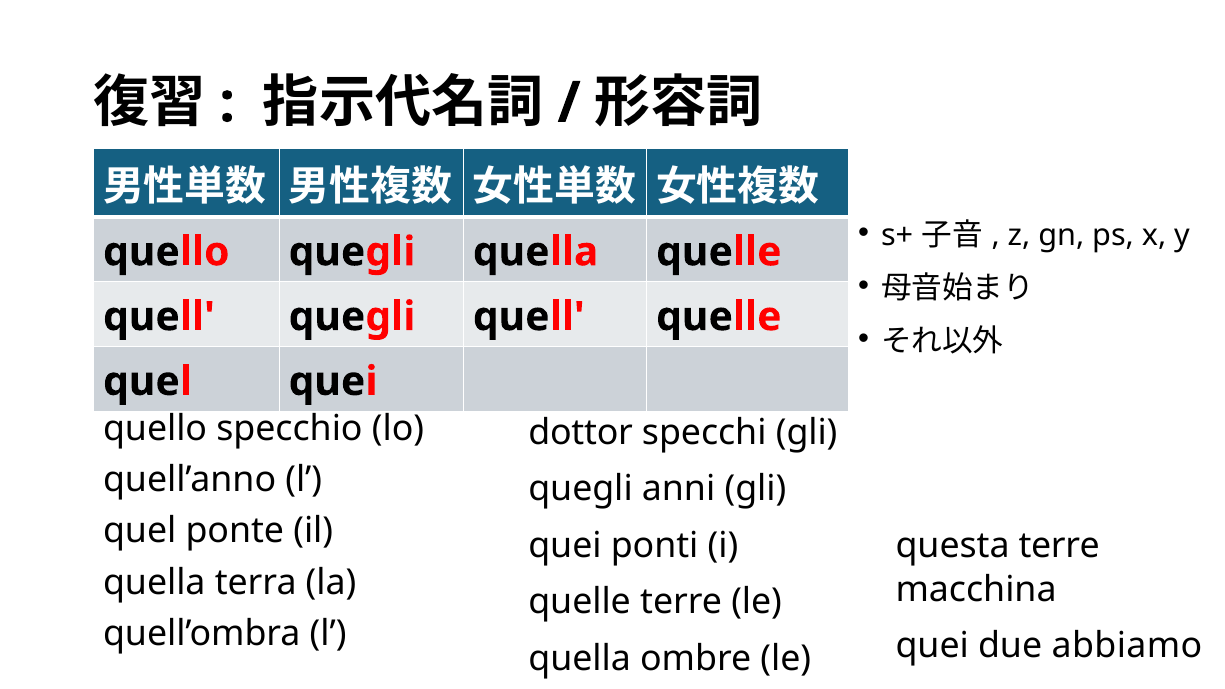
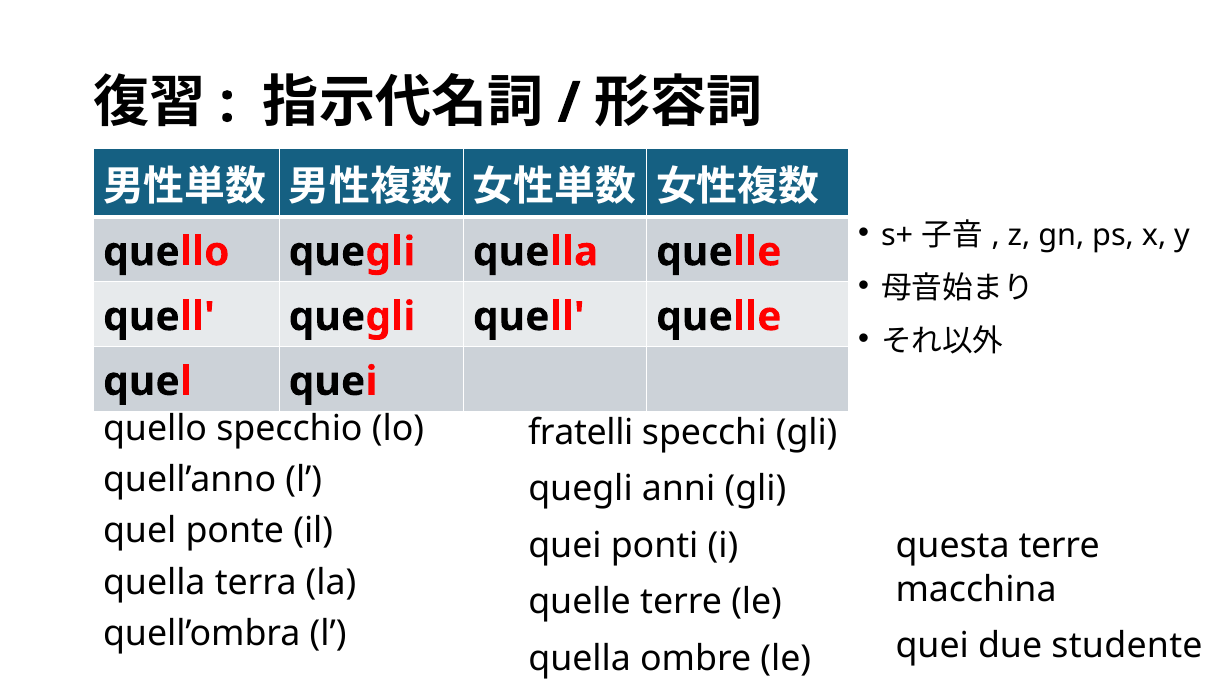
dottor: dottor -> fratelli
abbiamo: abbiamo -> studente
